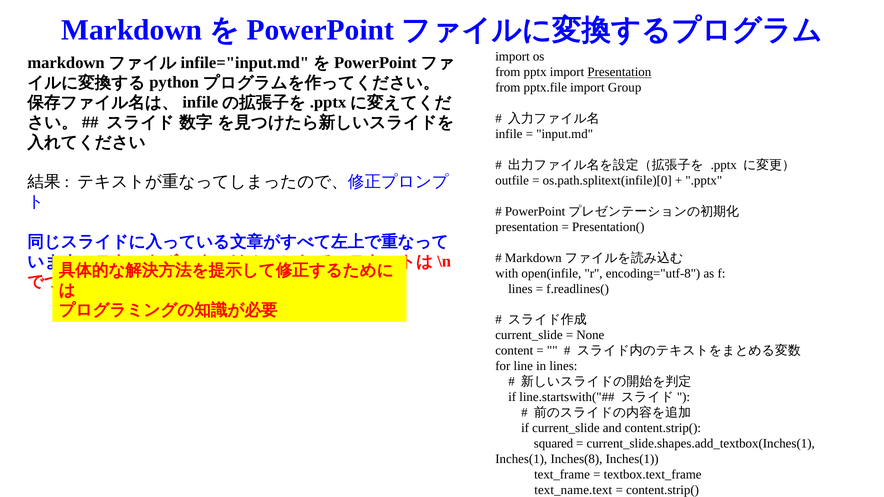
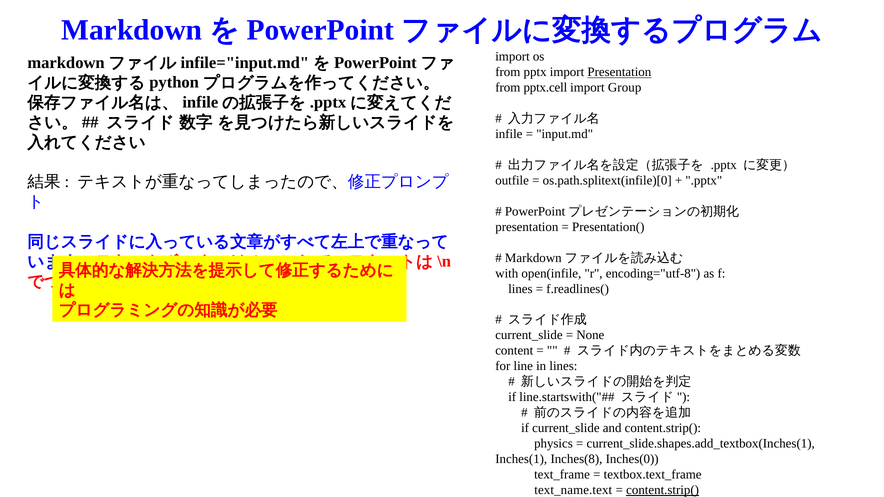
pptx.file: pptx.file -> pptx.cell
squared: squared -> physics
Inches(8 Inches(1: Inches(1 -> Inches(0
content.strip( at (663, 490) underline: none -> present
